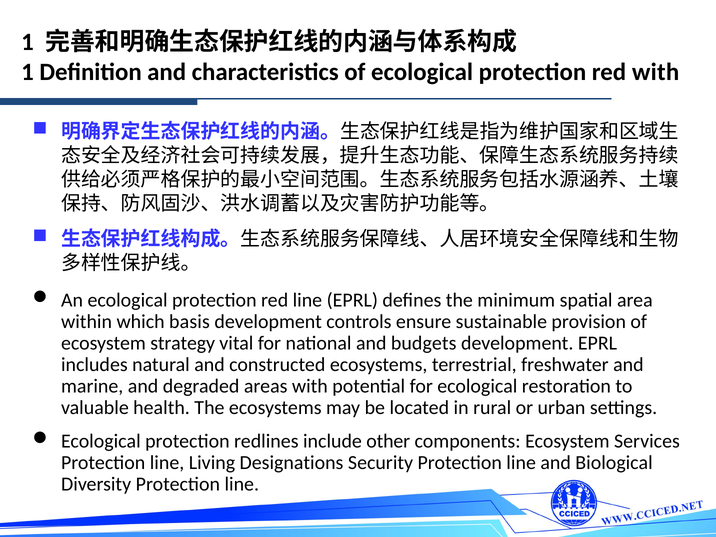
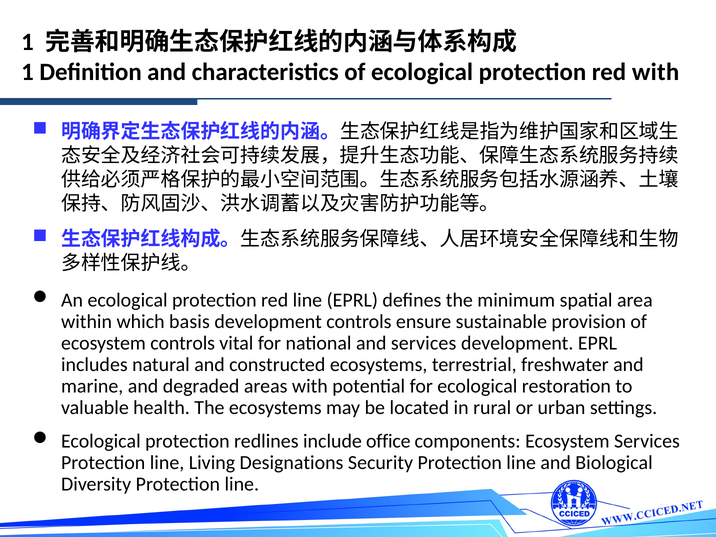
ecosystem strategy: strategy -> controls
and budgets: budgets -> services
other: other -> office
